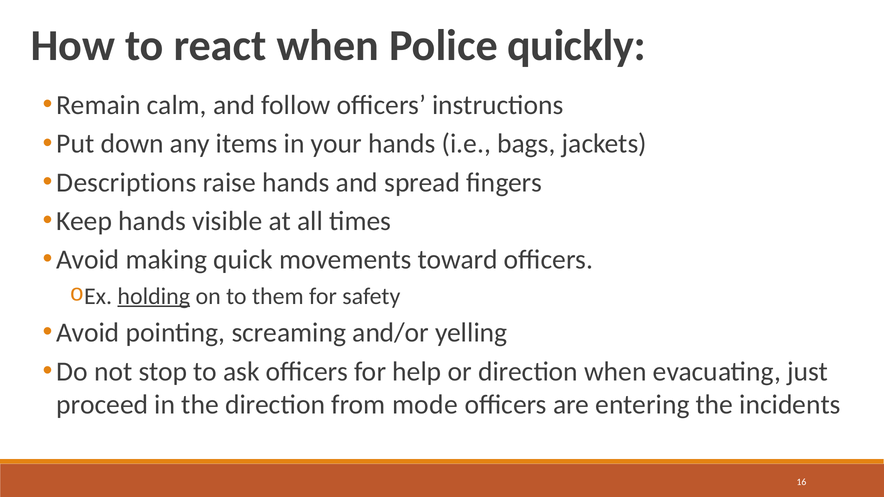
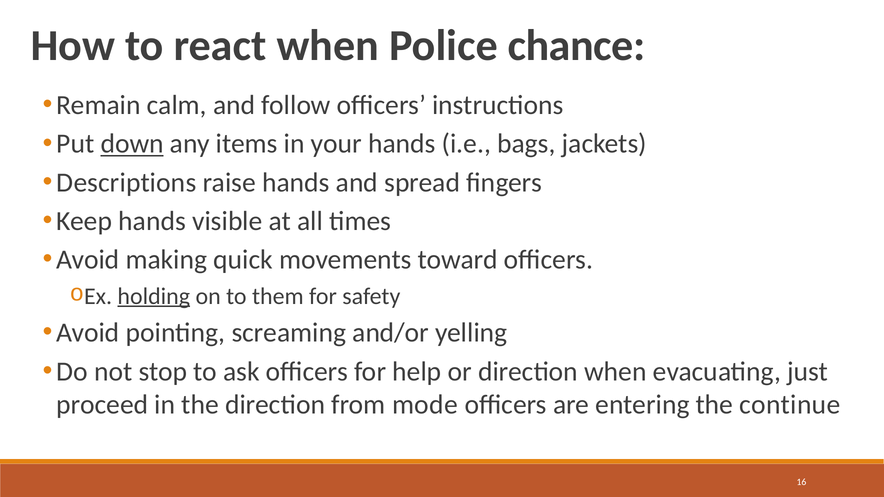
quickly: quickly -> chance
down underline: none -> present
incidents: incidents -> continue
